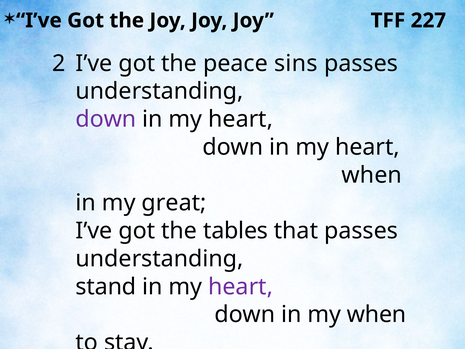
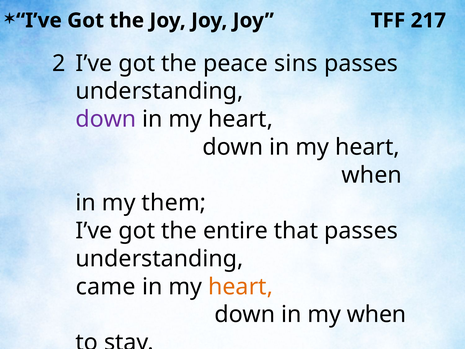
227: 227 -> 217
great: great -> them
tables: tables -> entire
stand: stand -> came
heart at (241, 286) colour: purple -> orange
